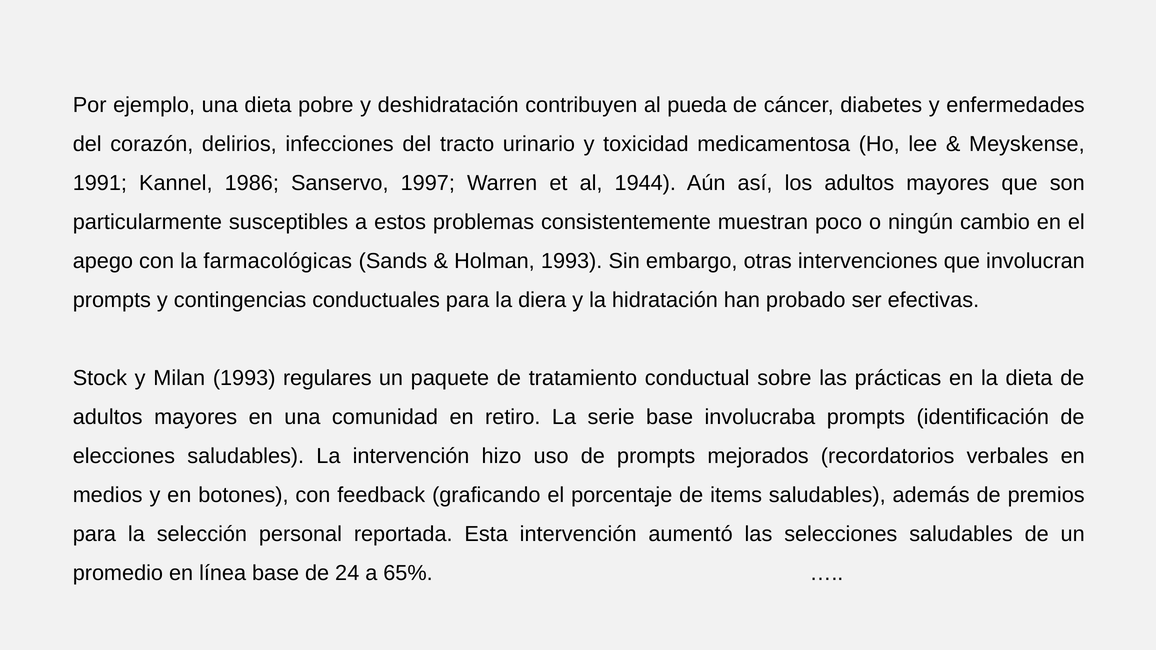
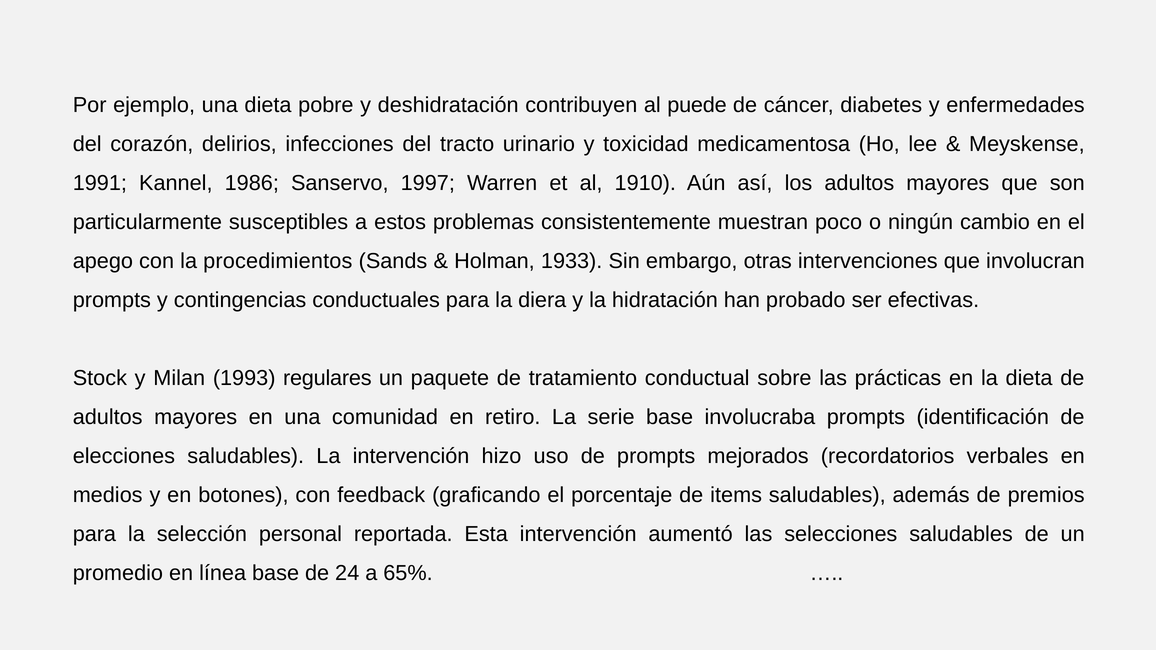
pueda: pueda -> puede
1944: 1944 -> 1910
farmacológicas: farmacológicas -> procedimientos
Holman 1993: 1993 -> 1933
